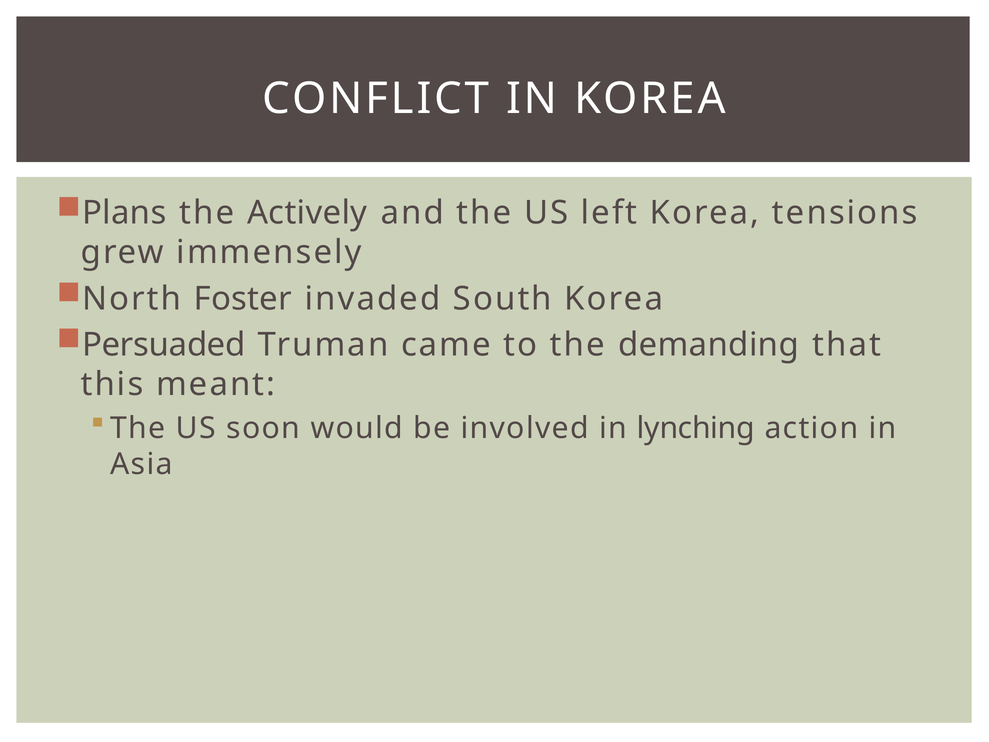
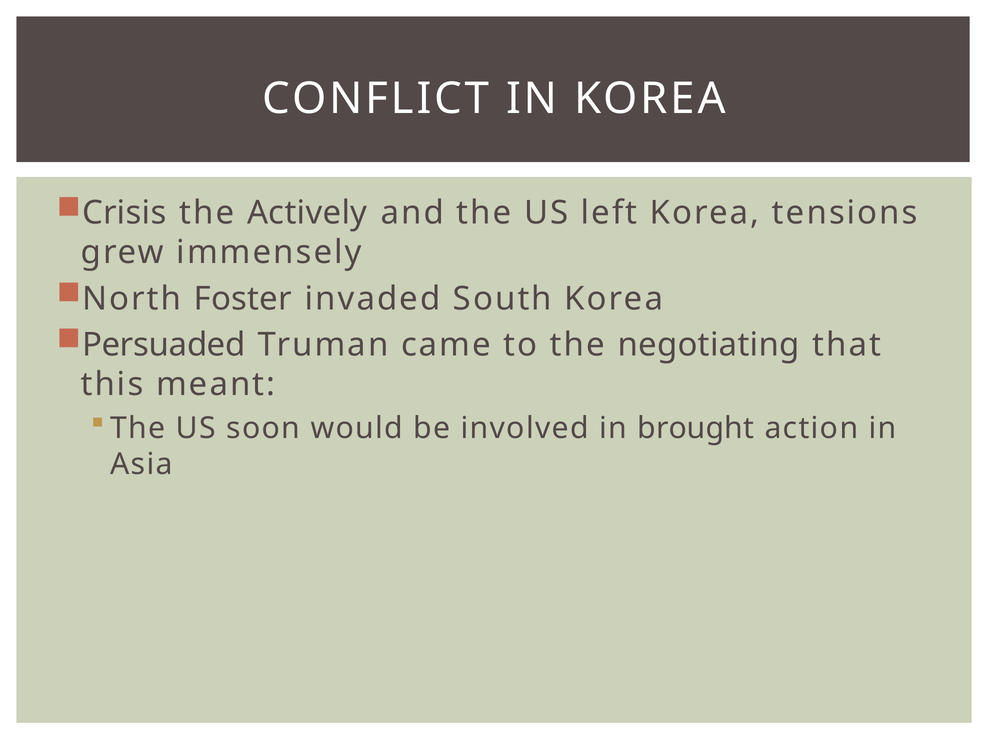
Plans: Plans -> Crisis
demanding: demanding -> negotiating
lynching: lynching -> brought
